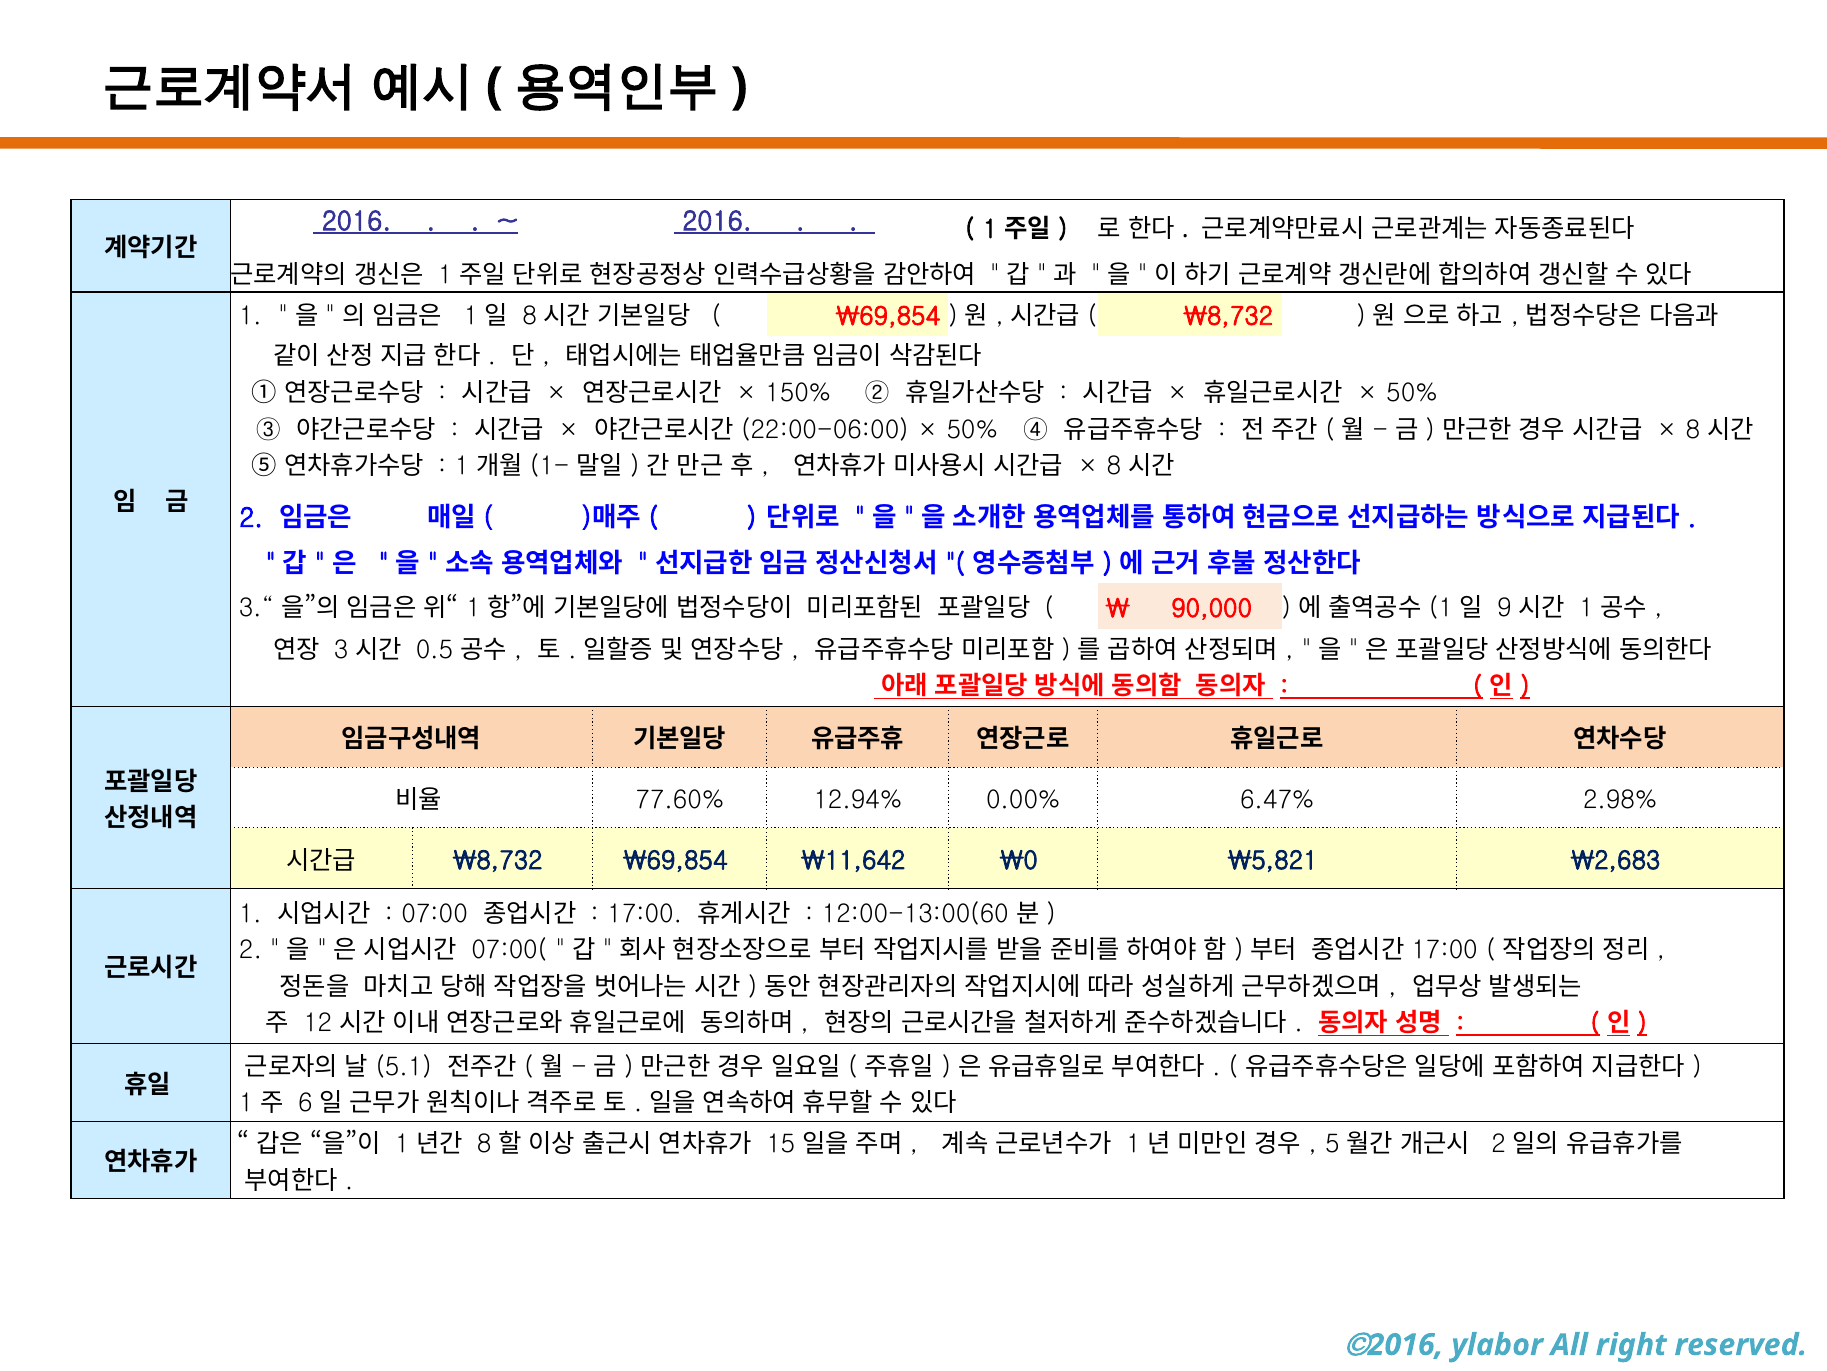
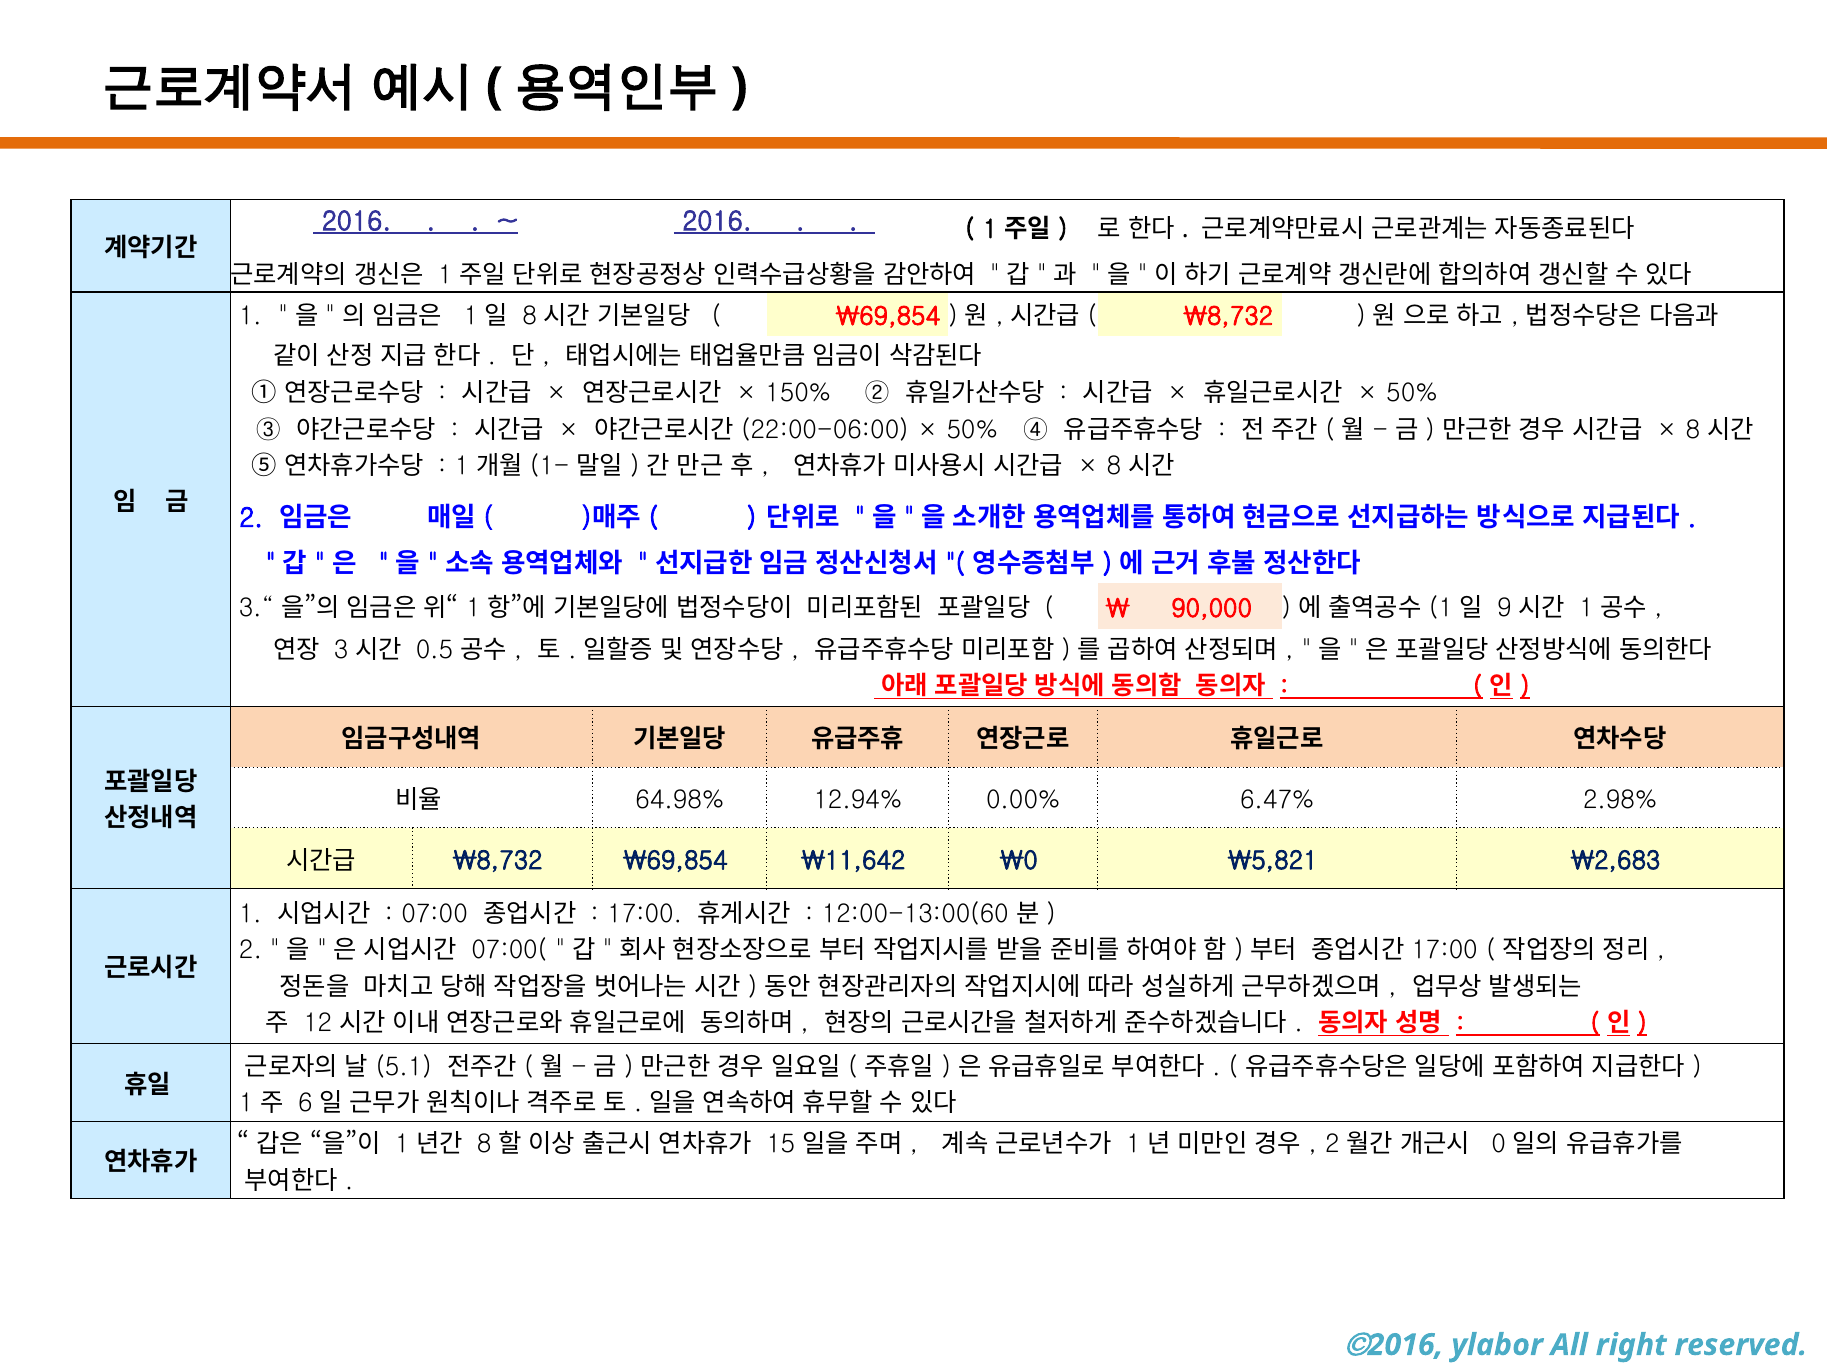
77.60%: 77.60% -> 64.98%
5 at (1332, 1144): 5 -> 2
2 at (1499, 1144): 2 -> 0
